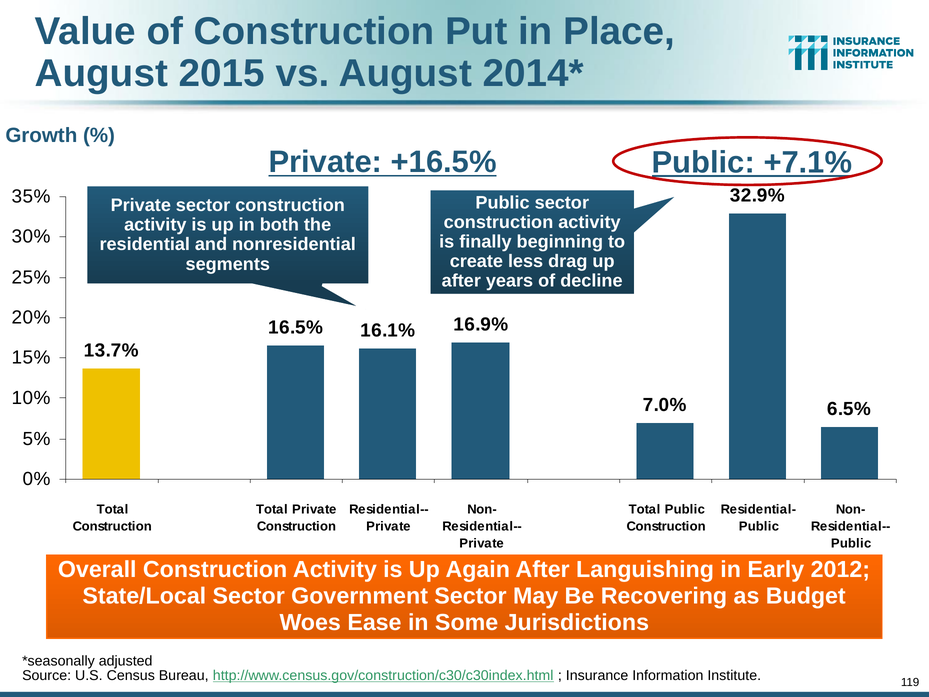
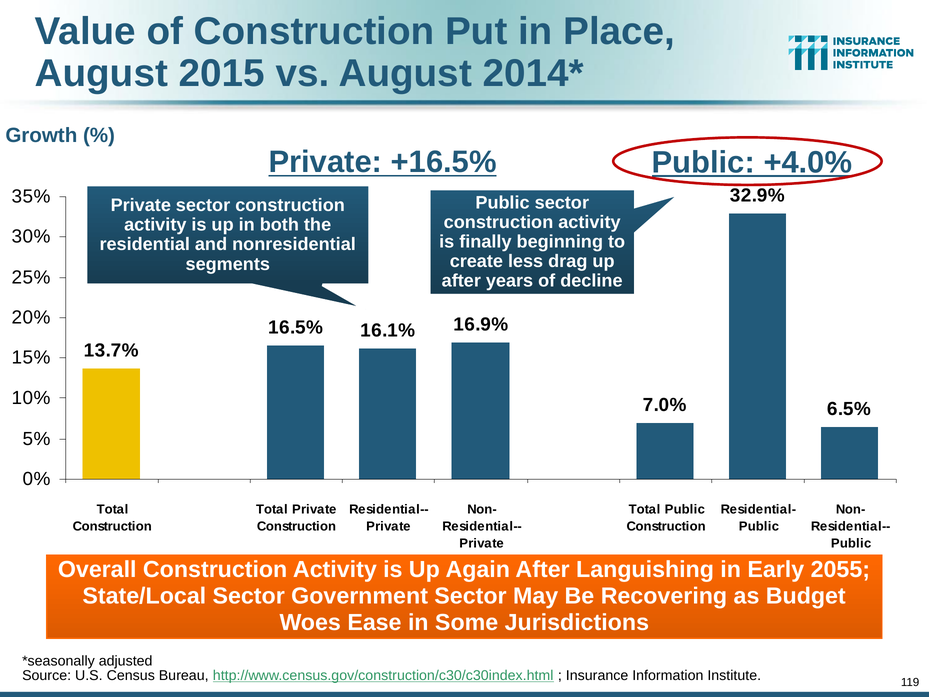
+7.1%: +7.1% -> +4.0%
2012: 2012 -> 2055
